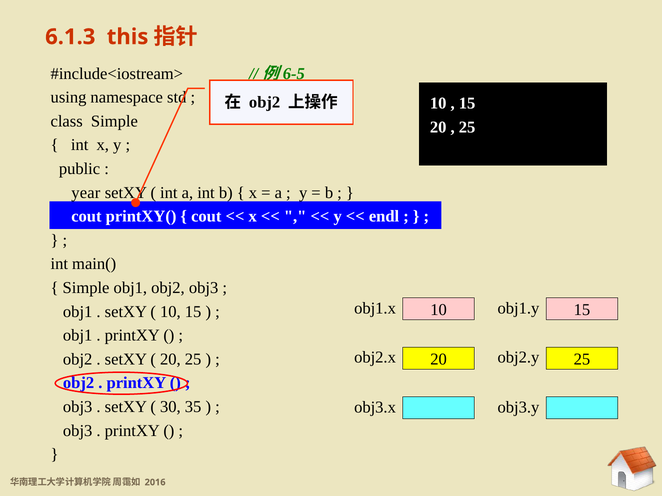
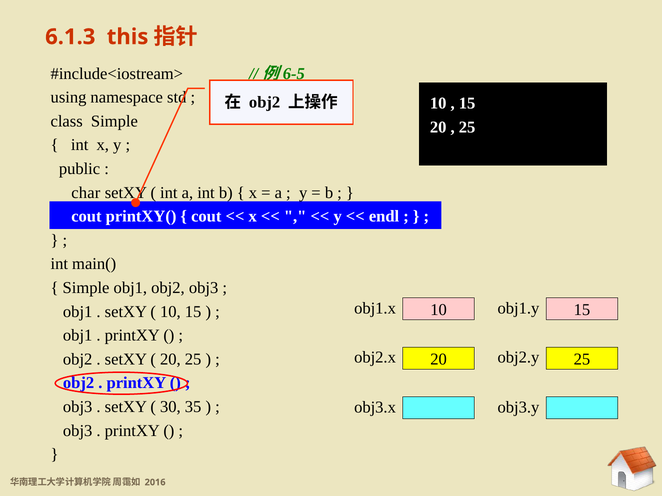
year: year -> char
